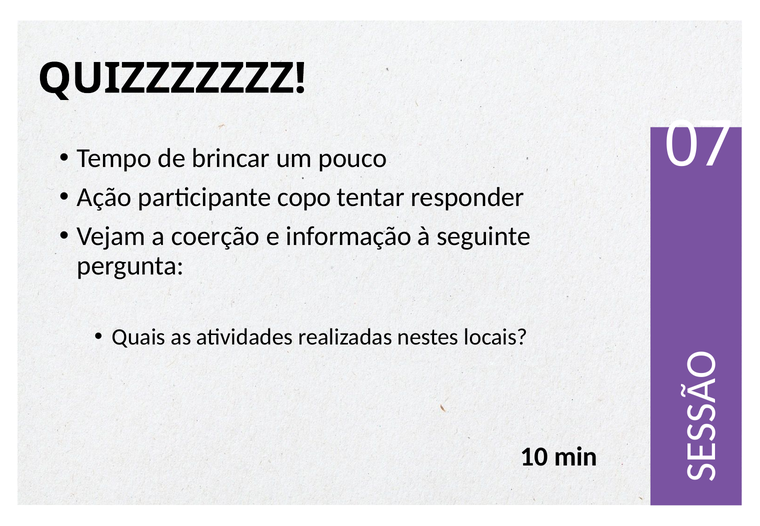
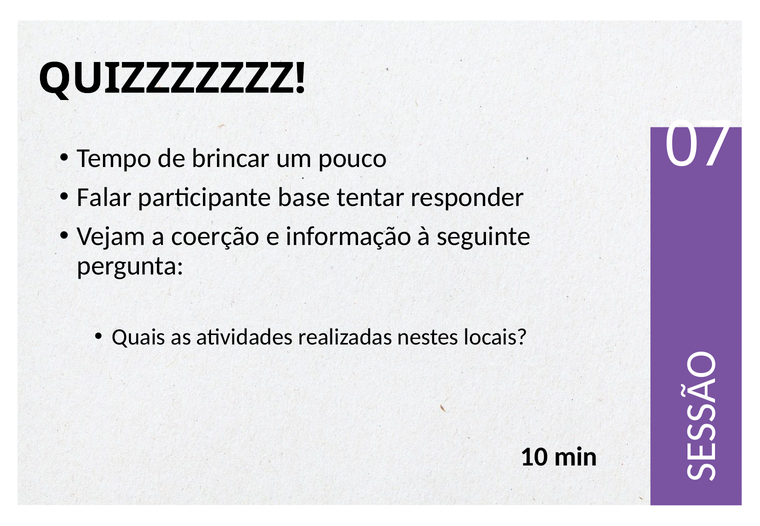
Ação: Ação -> Falar
copo: copo -> base
